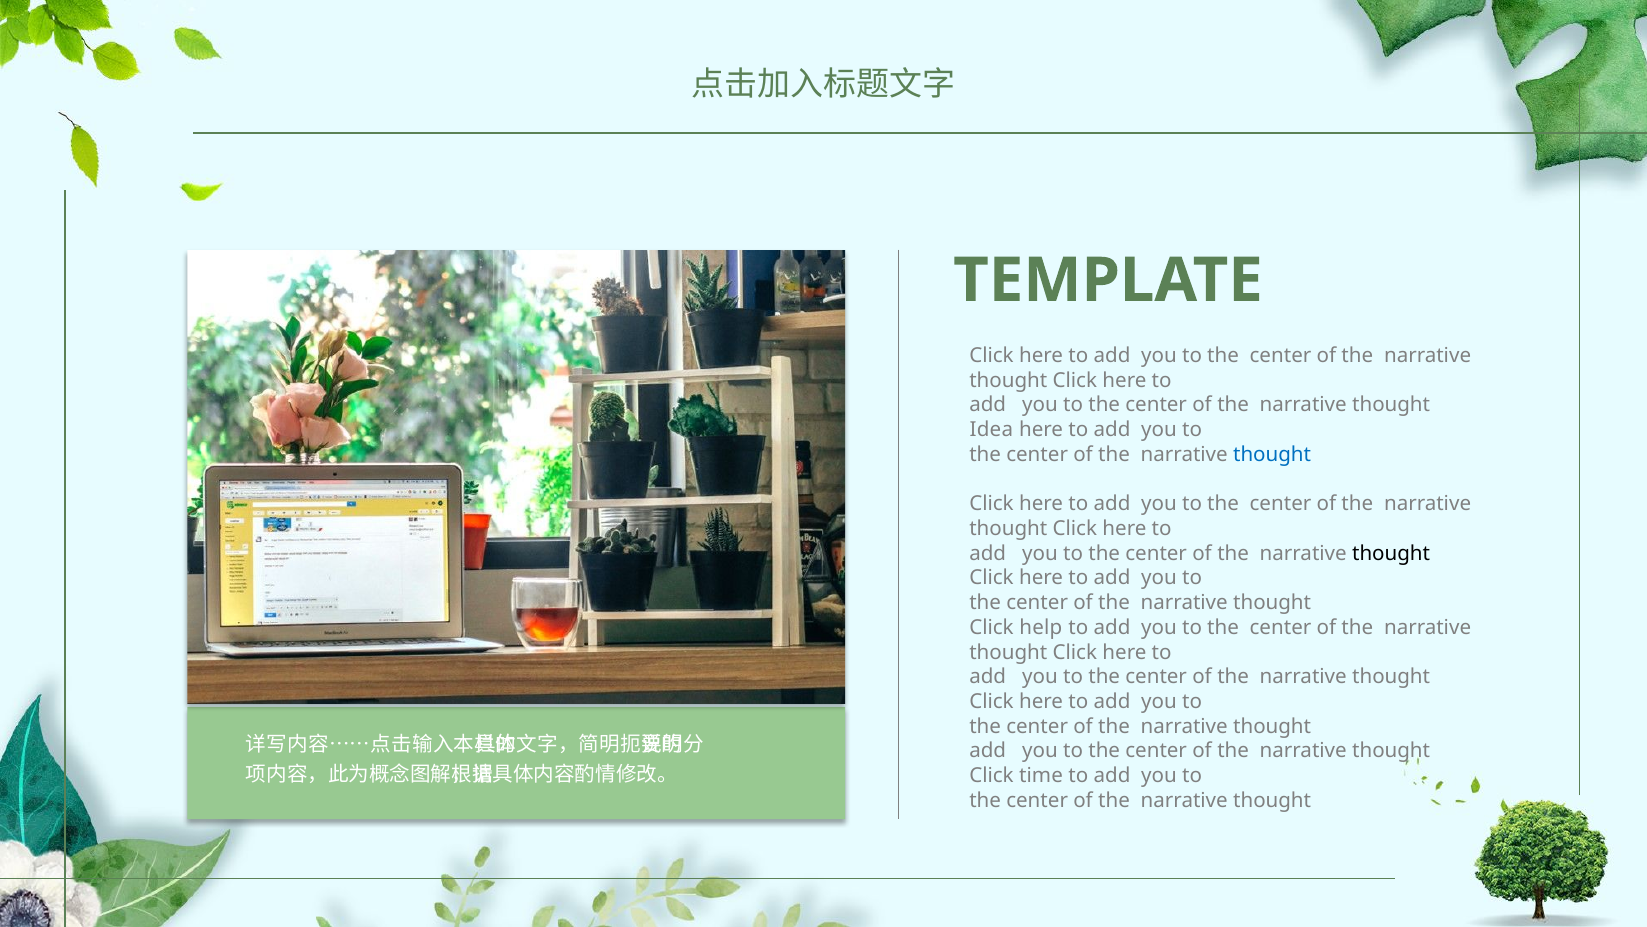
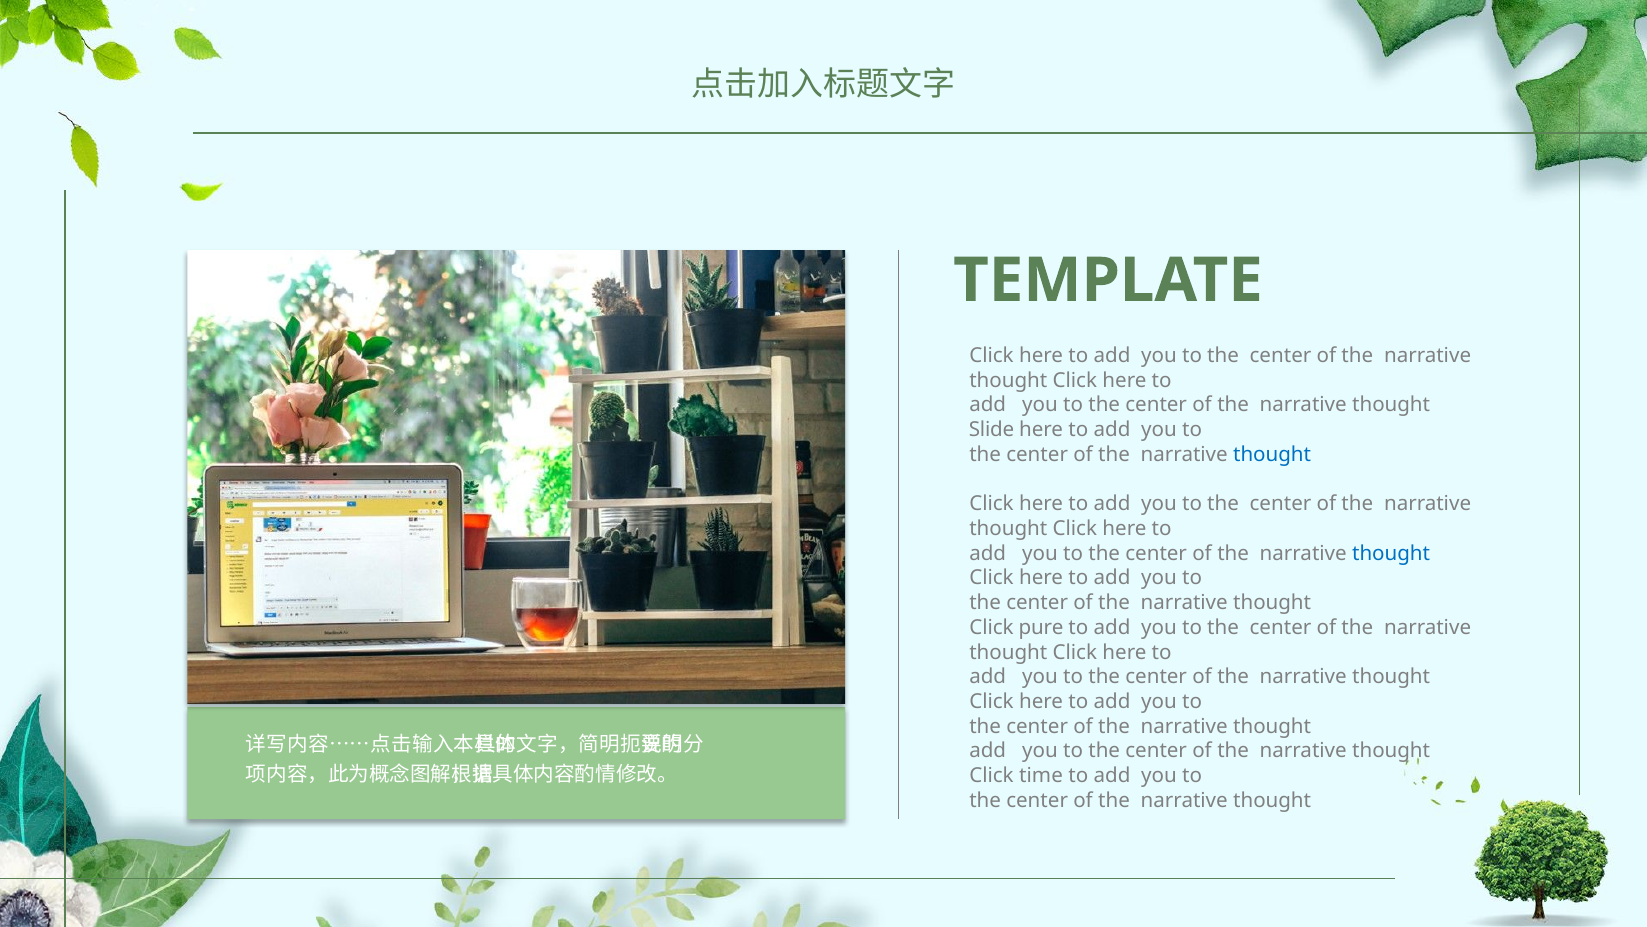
Idea: Idea -> Slide
thought at (1391, 553) colour: black -> blue
help: help -> pure
